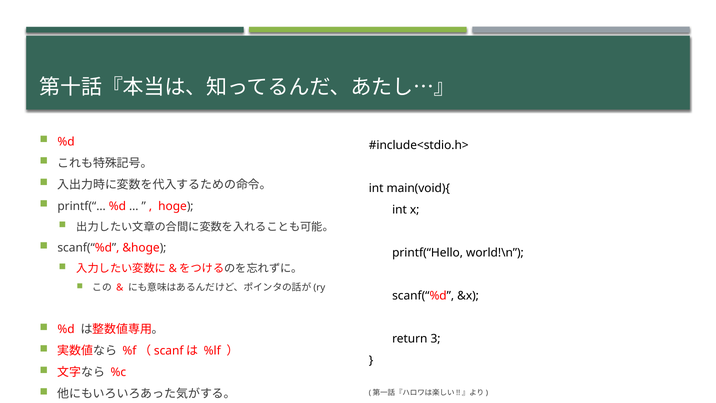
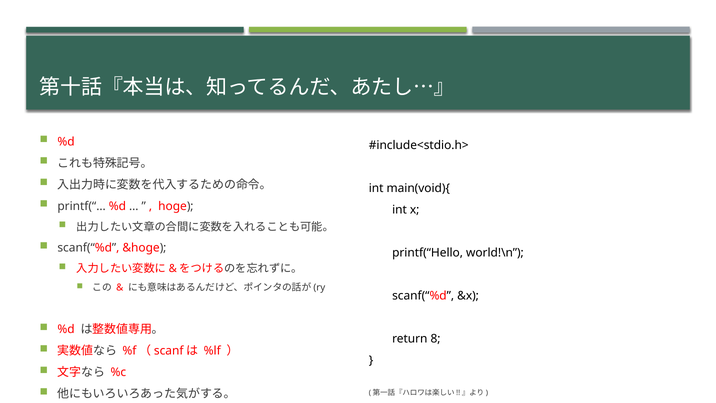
3: 3 -> 8
